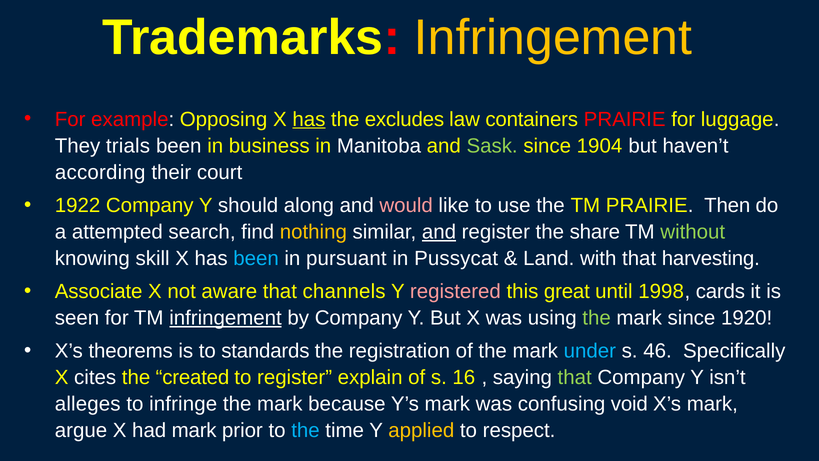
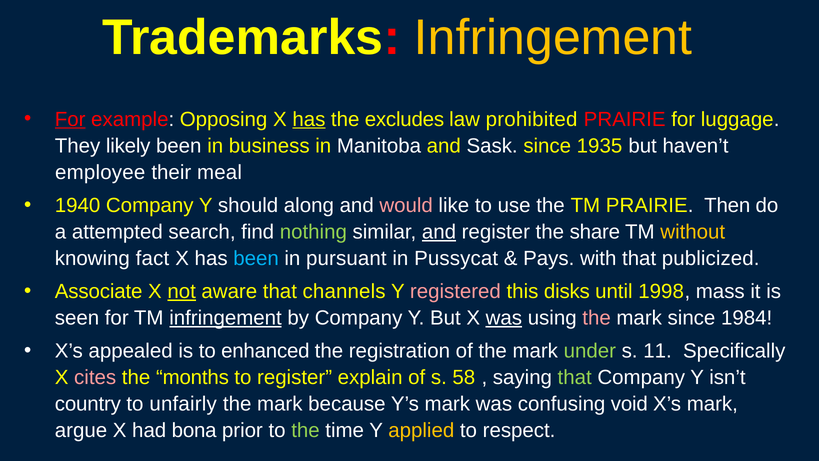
For at (70, 119) underline: none -> present
containers: containers -> prohibited
trials: trials -> likely
Sask colour: light green -> white
1904: 1904 -> 1935
according: according -> employee
court: court -> meal
1922: 1922 -> 1940
nothing colour: yellow -> light green
without colour: light green -> yellow
skill: skill -> fact
Land: Land -> Pays
harvesting: harvesting -> publicized
not underline: none -> present
great: great -> disks
cards: cards -> mass
was at (504, 318) underline: none -> present
the at (597, 318) colour: light green -> pink
1920: 1920 -> 1984
theorems: theorems -> appealed
standards: standards -> enhanced
under colour: light blue -> light green
46: 46 -> 11
cites colour: white -> pink
created: created -> months
16: 16 -> 58
alleges: alleges -> country
infringe: infringe -> unfairly
had mark: mark -> bona
the at (305, 430) colour: light blue -> light green
